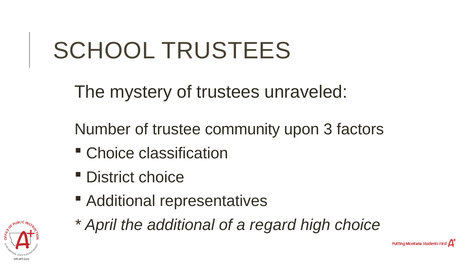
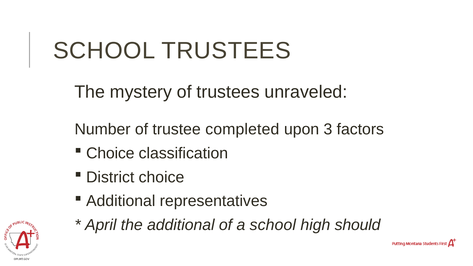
community: community -> completed
a regard: regard -> school
high choice: choice -> should
